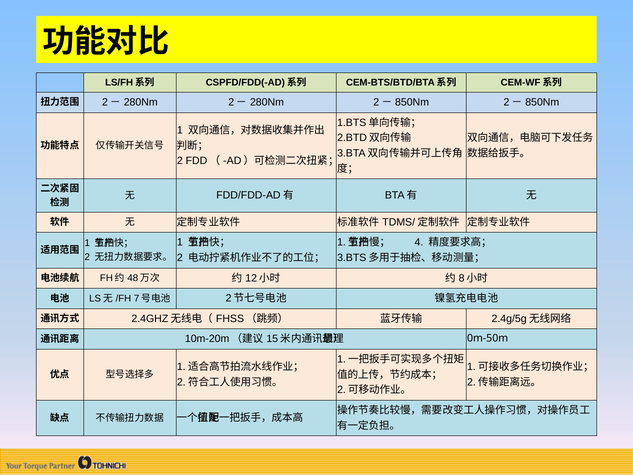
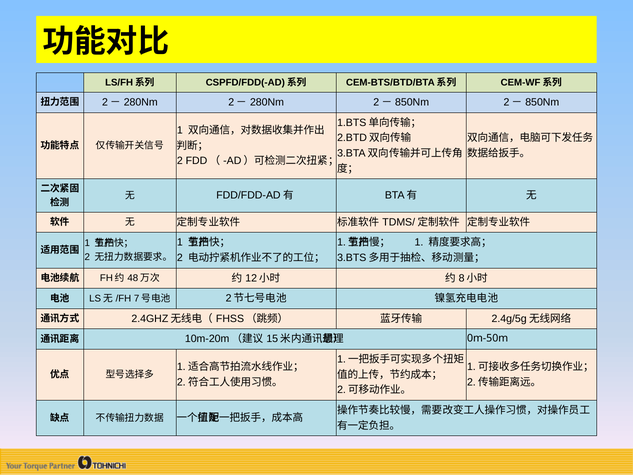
4 at (419, 242): 4 -> 1
